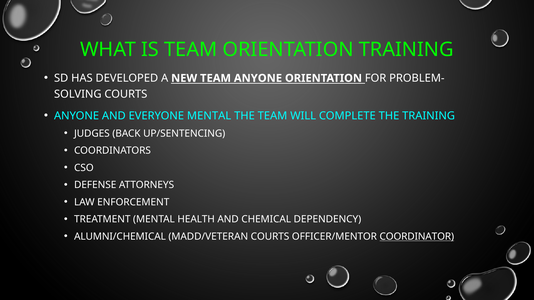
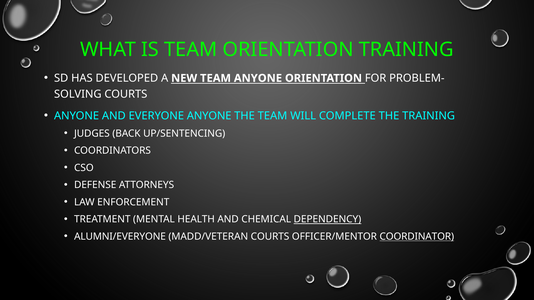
EVERYONE MENTAL: MENTAL -> ANYONE
DEPENDENCY underline: none -> present
ALUMNI/CHEMICAL: ALUMNI/CHEMICAL -> ALUMNI/EVERYONE
